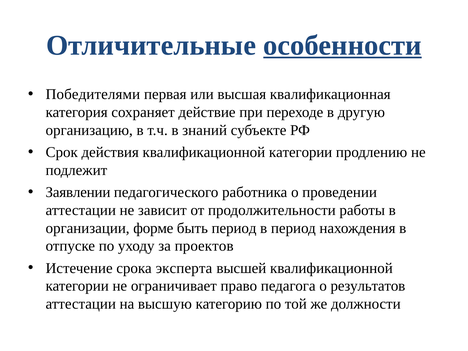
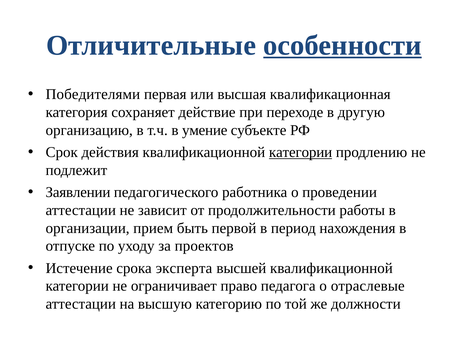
знаний: знаний -> умение
категории at (301, 152) underline: none -> present
форме: форме -> прием
быть период: период -> первой
результатов: результатов -> отраслевые
